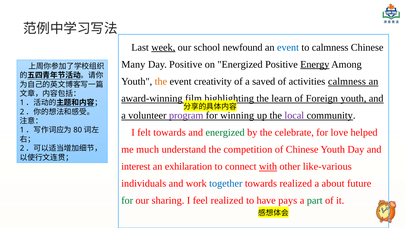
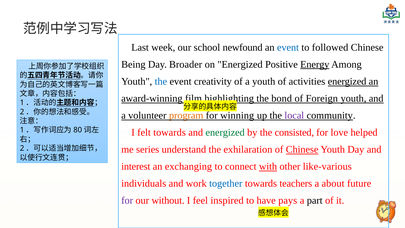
week underline: present -> none
to calmness: calmness -> followed
Many: Many -> Being
Day Positive: Positive -> Broader
the at (161, 81) colour: orange -> blue
a saved: saved -> youth
activities calmness: calmness -> energized
learn: learn -> bond
program colour: purple -> orange
celebrate: celebrate -> consisted
much: much -> series
competition: competition -> exhilaration
Chinese at (302, 149) underline: none -> present
exhilaration: exhilaration -> exchanging
towards realized: realized -> teachers
for at (127, 200) colour: green -> purple
sharing: sharing -> without
feel realized: realized -> inspired
part colour: green -> black
